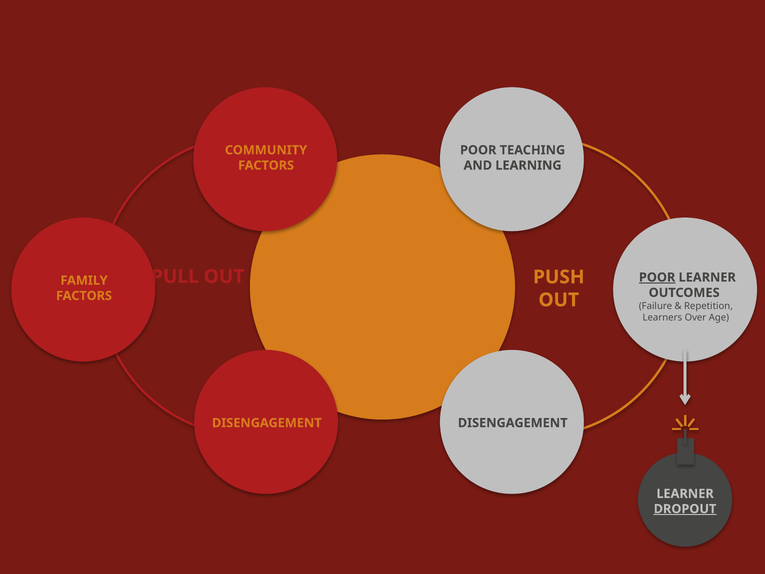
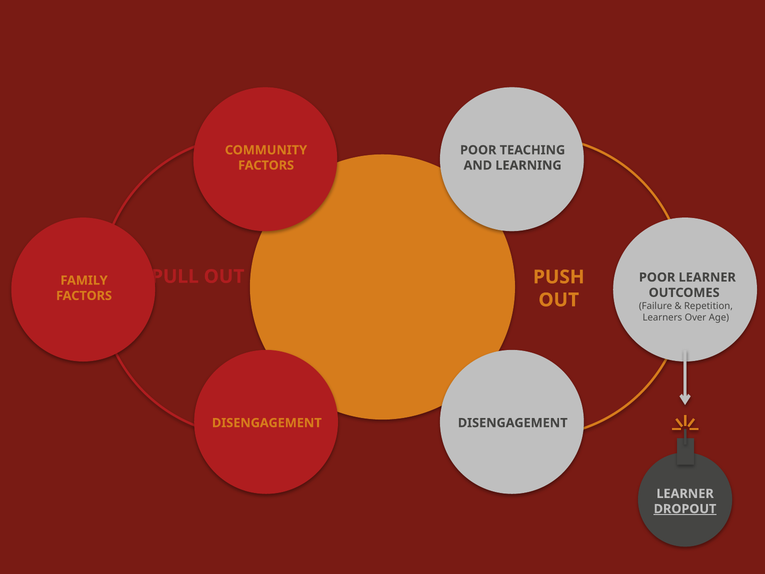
POOR at (657, 277) underline: present -> none
